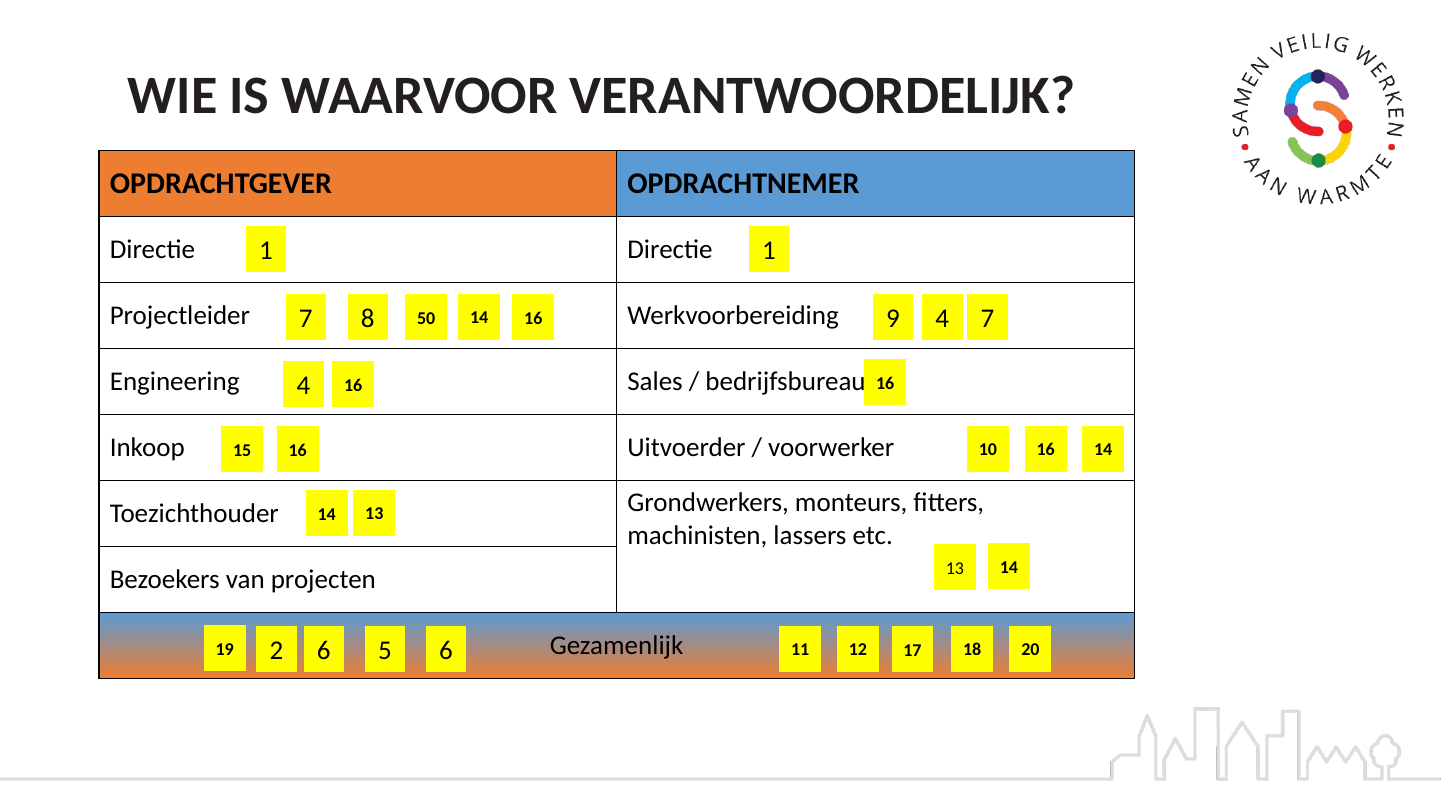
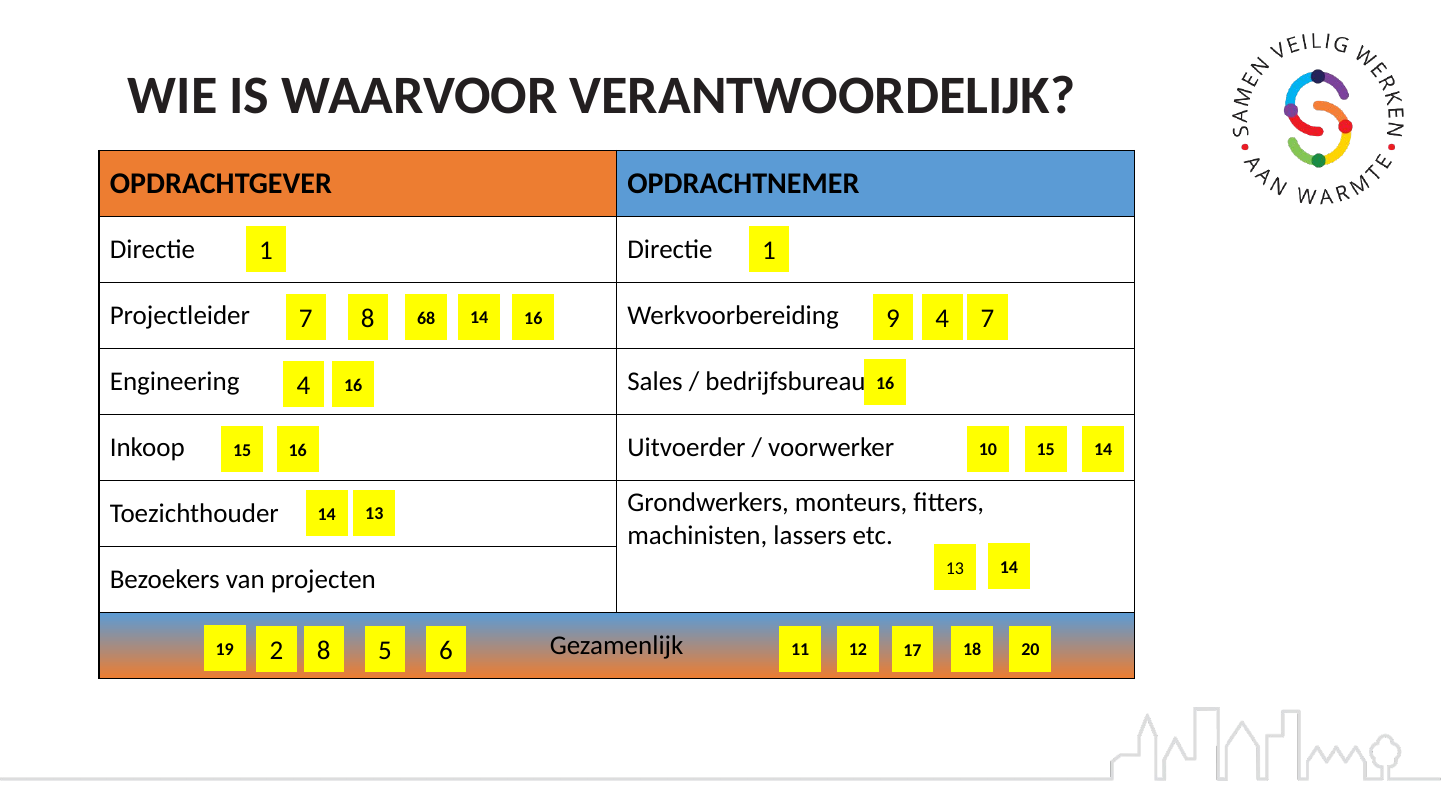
50: 50 -> 68
10 16: 16 -> 15
2 6: 6 -> 8
